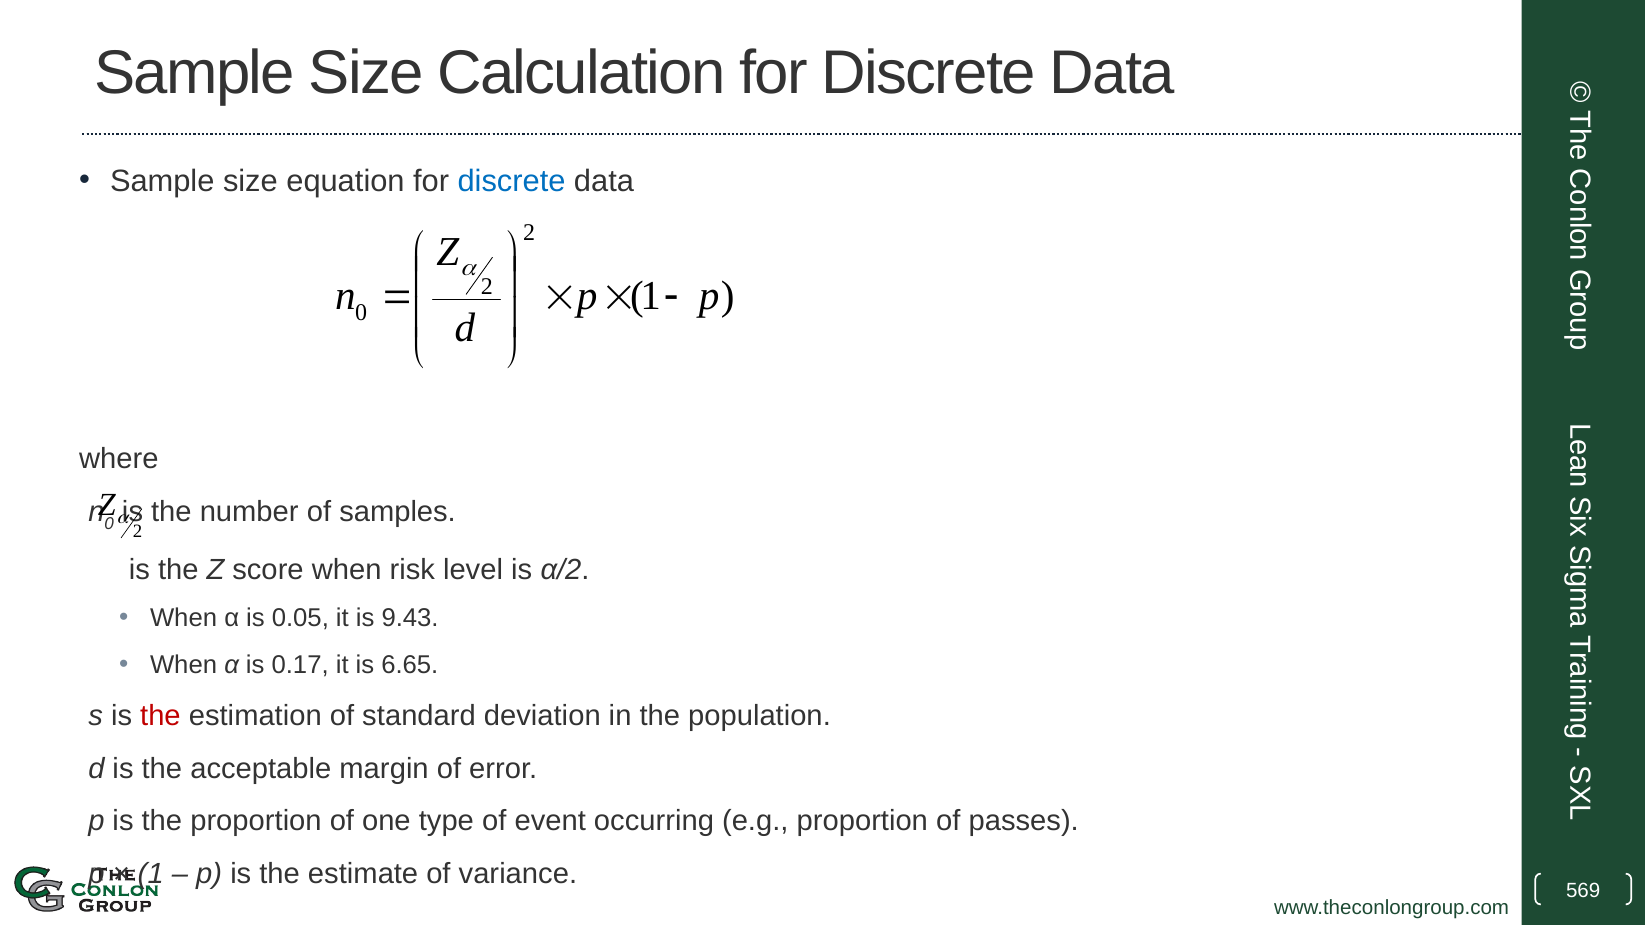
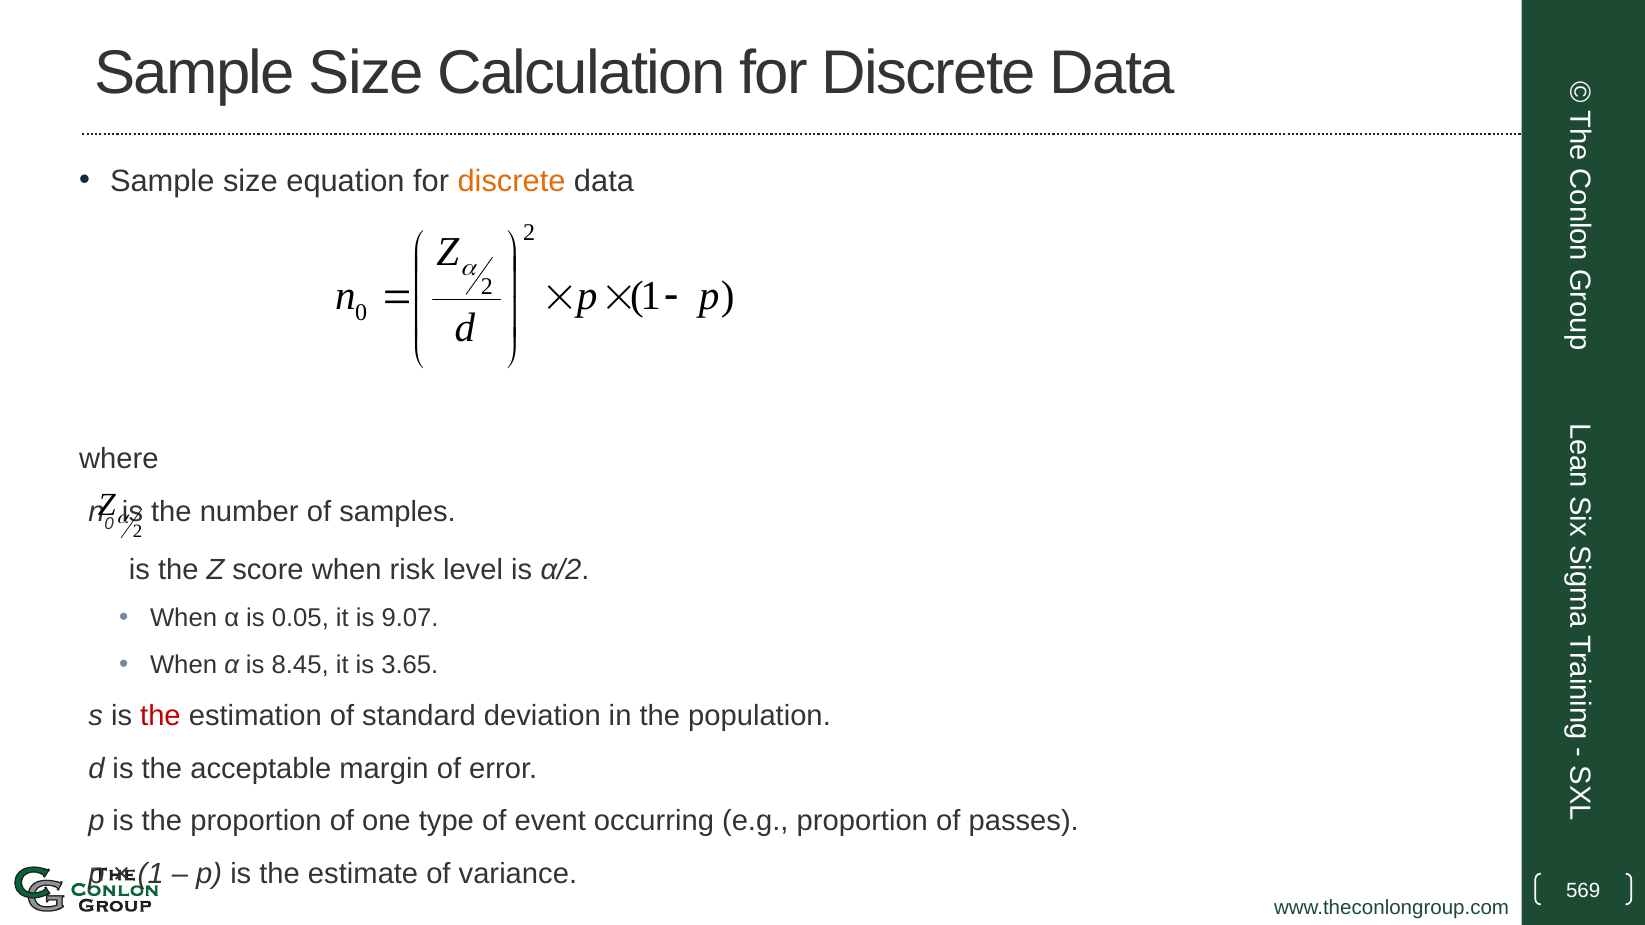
discrete at (512, 181) colour: blue -> orange
9.43: 9.43 -> 9.07
0.17: 0.17 -> 8.45
6.65: 6.65 -> 3.65
